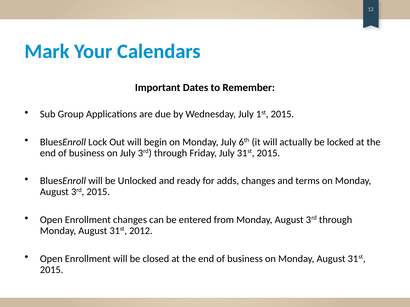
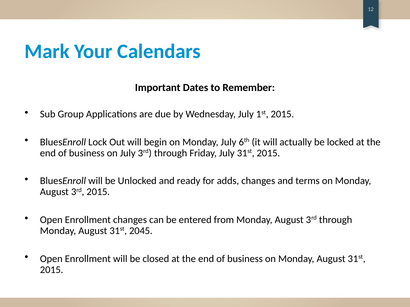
2012: 2012 -> 2045
